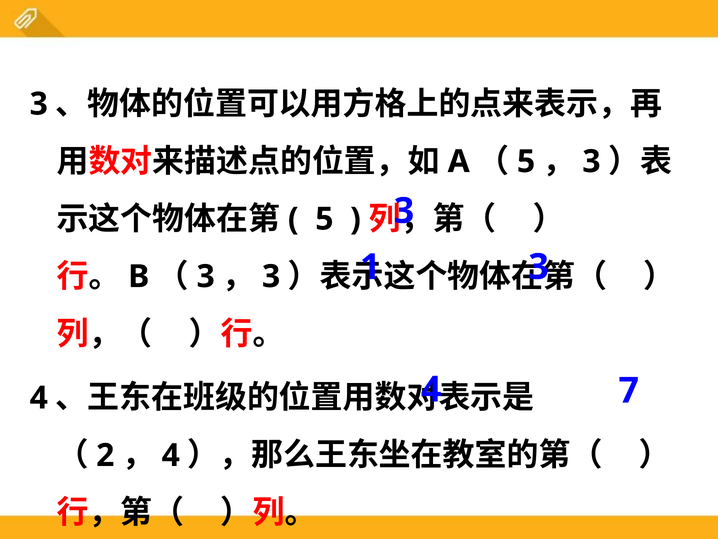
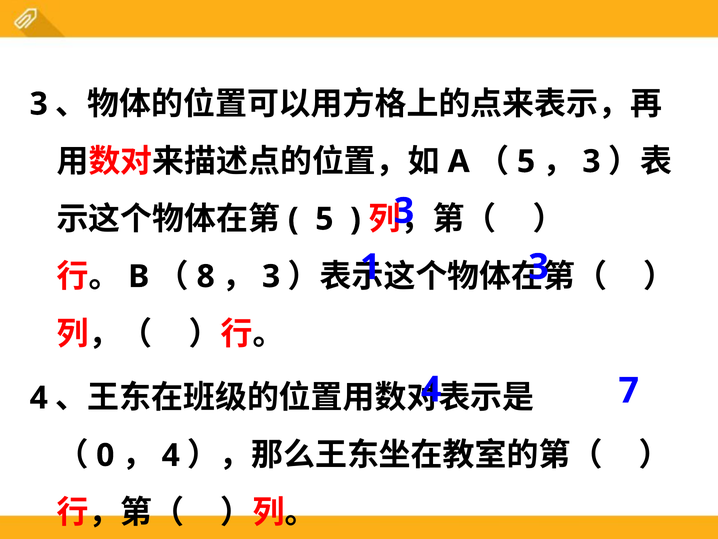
3 at (206, 276): 3 -> 8
2: 2 -> 0
